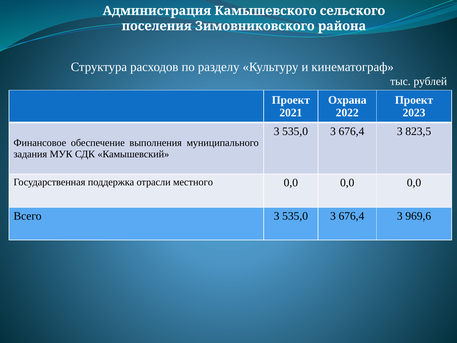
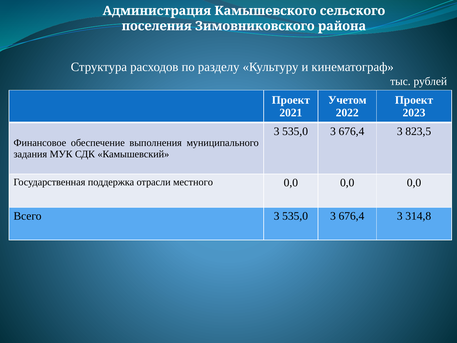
Охрана: Охрана -> Учетом
969,6: 969,6 -> 314,8
